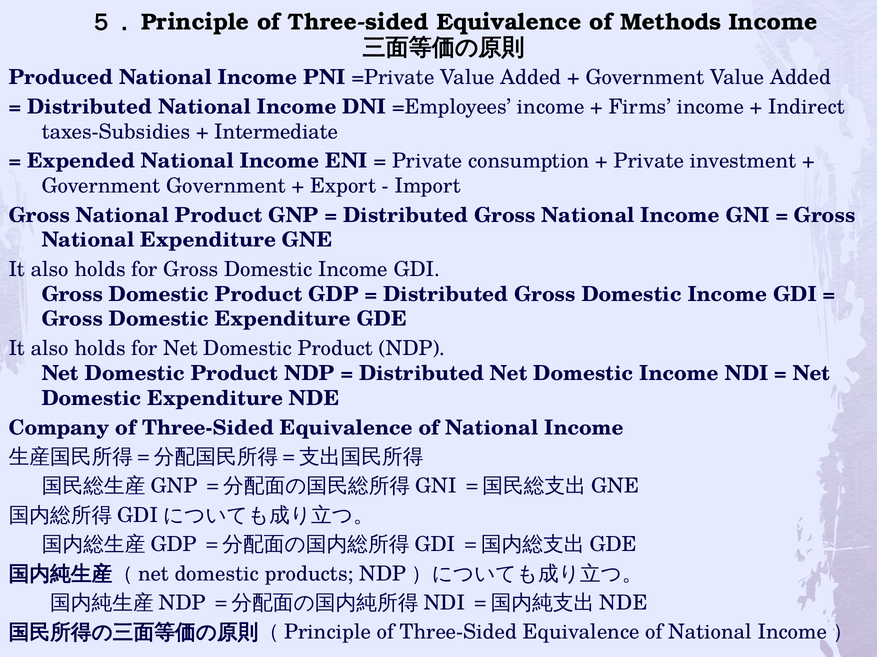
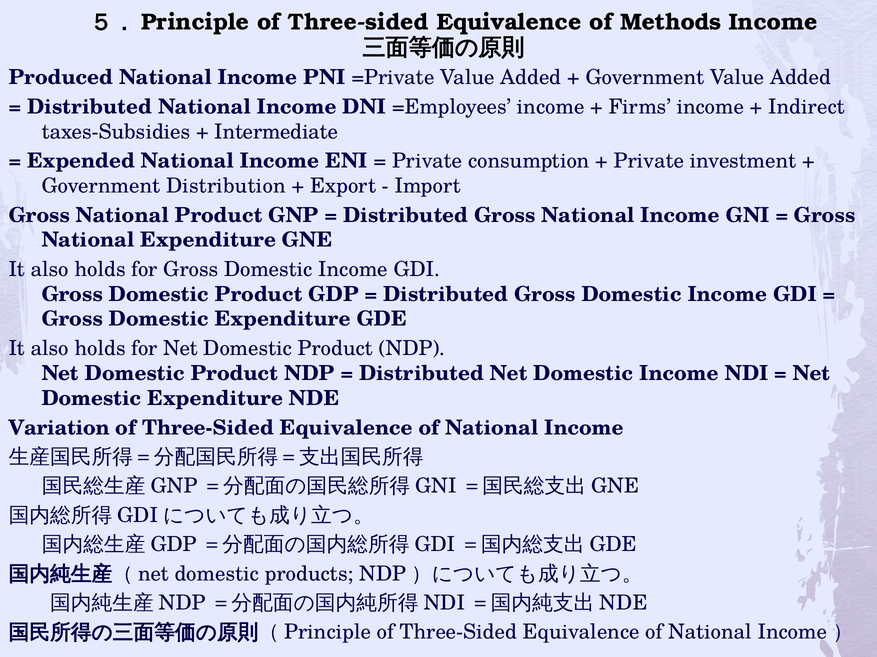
Government Government: Government -> Distribution
Company: Company -> Variation
